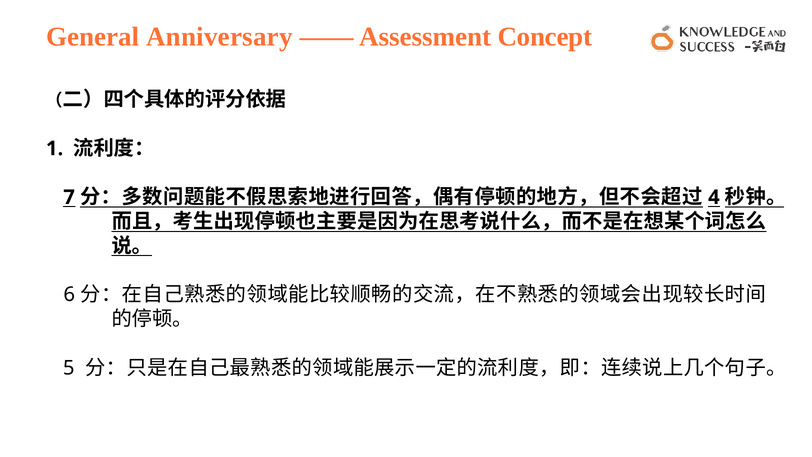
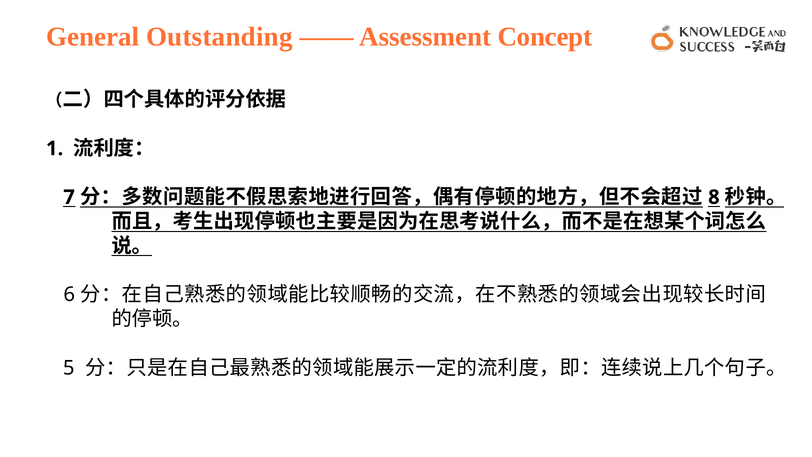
Anniversary: Anniversary -> Outstanding
4: 4 -> 8
